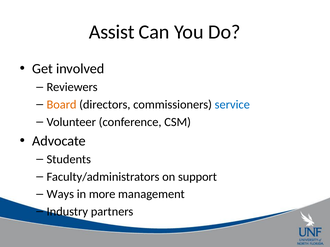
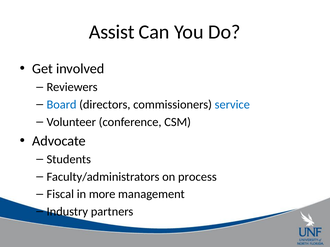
Board colour: orange -> blue
support: support -> process
Ways: Ways -> Fiscal
